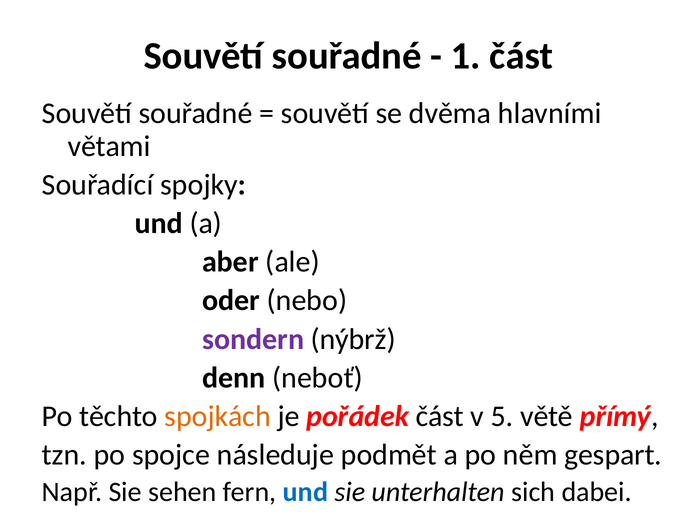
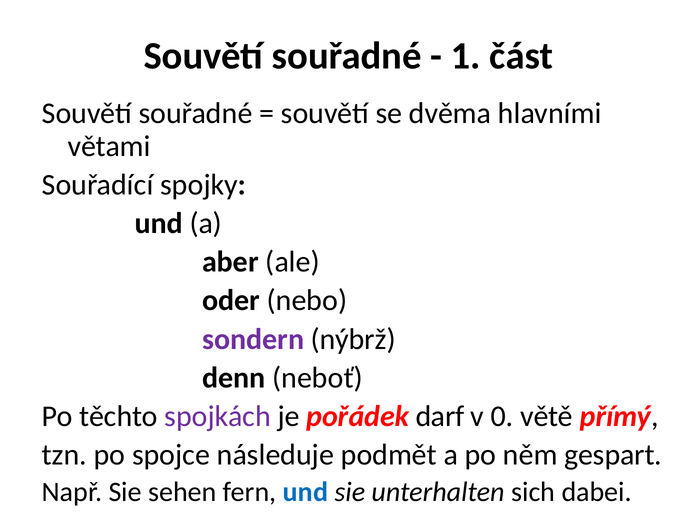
spojkách colour: orange -> purple
pořádek část: část -> darf
5: 5 -> 0
